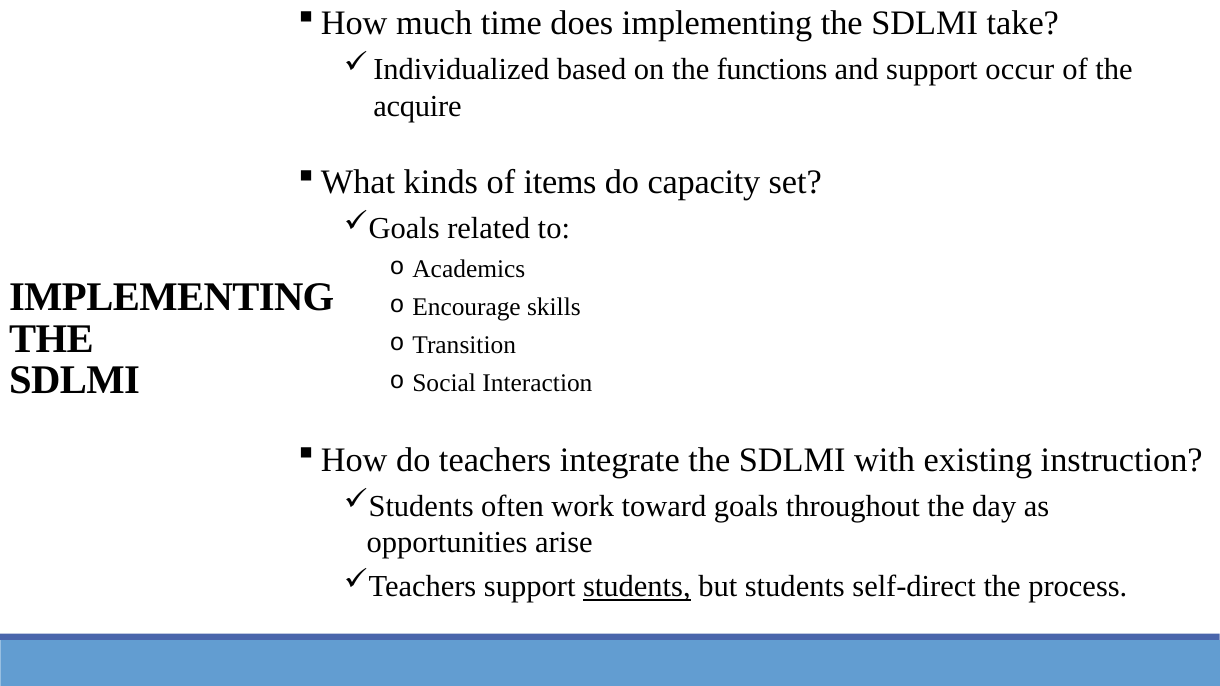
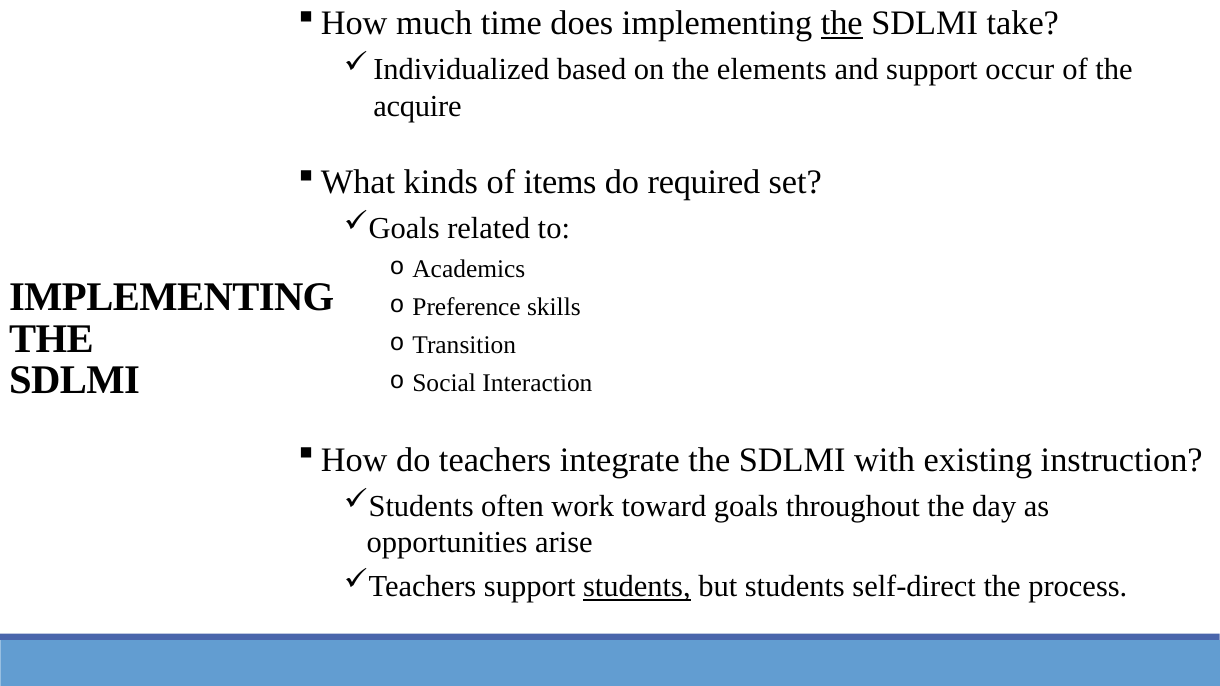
the at (842, 23) underline: none -> present
functions: functions -> elements
capacity: capacity -> required
Encourage: Encourage -> Preference
